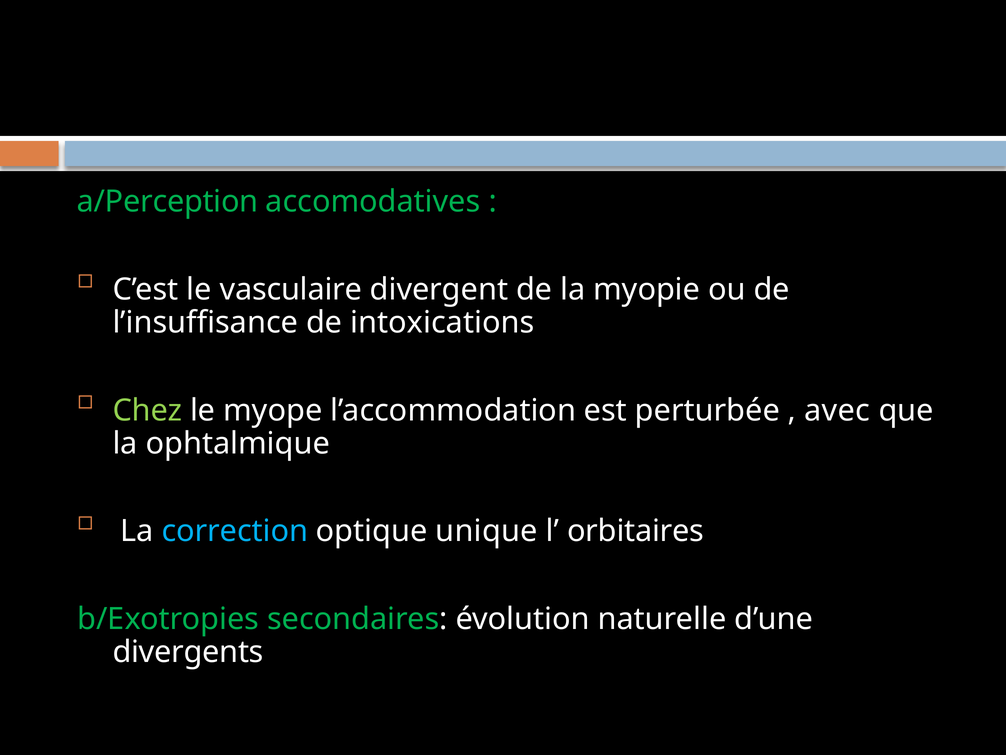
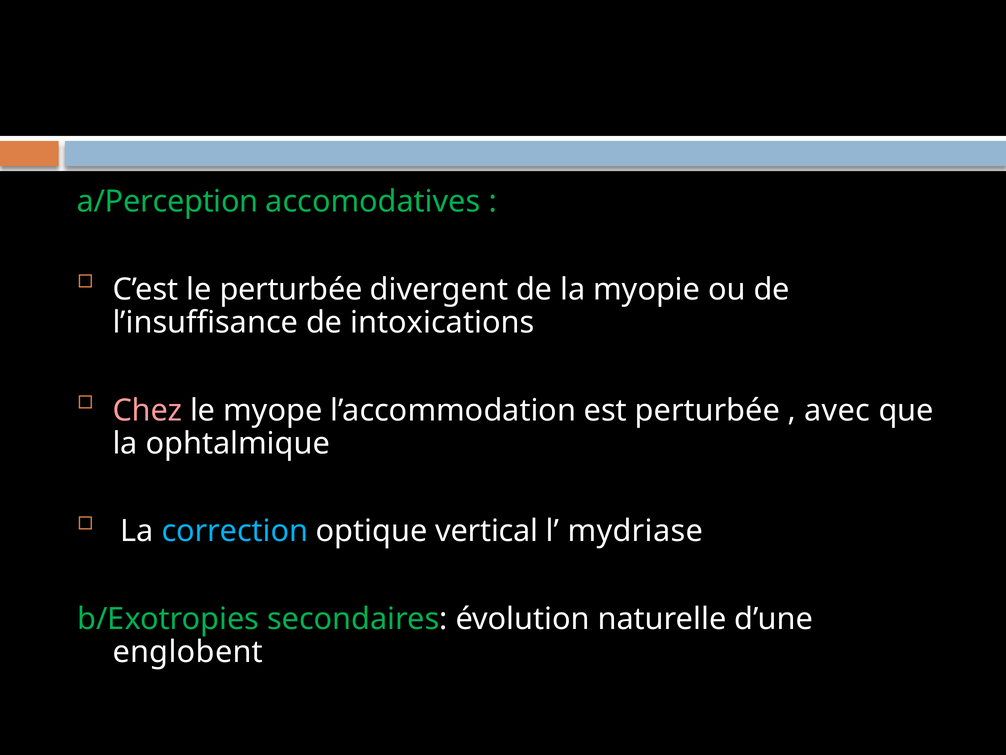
le vasculaire: vasculaire -> perturbée
Chez colour: light green -> pink
unique: unique -> vertical
orbitaires: orbitaires -> mydriase
divergents: divergents -> englobent
